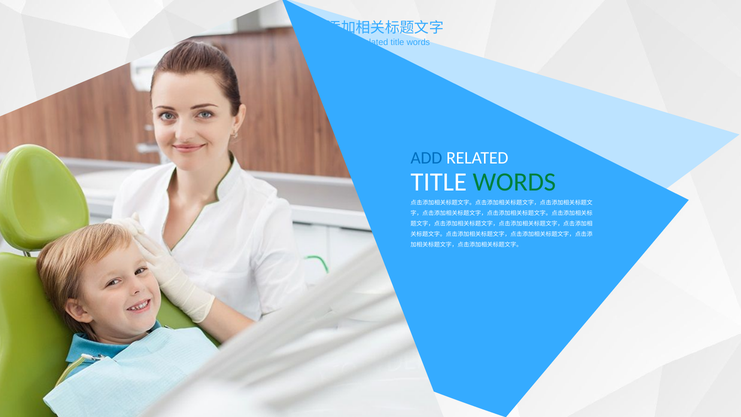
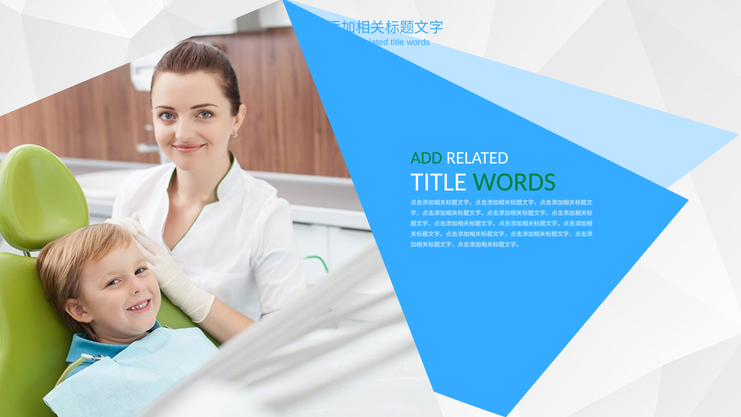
ADD at (426, 158) colour: blue -> green
